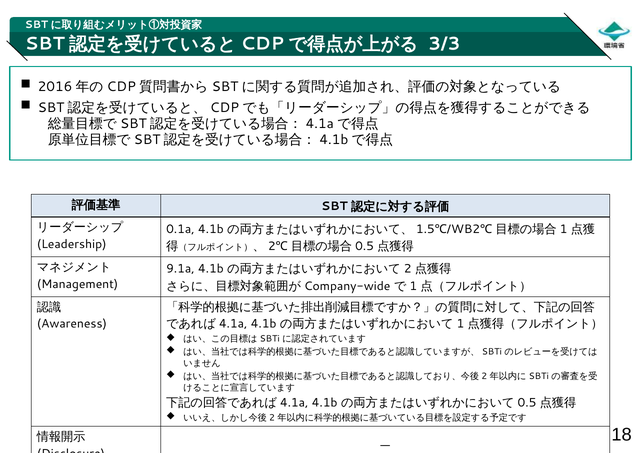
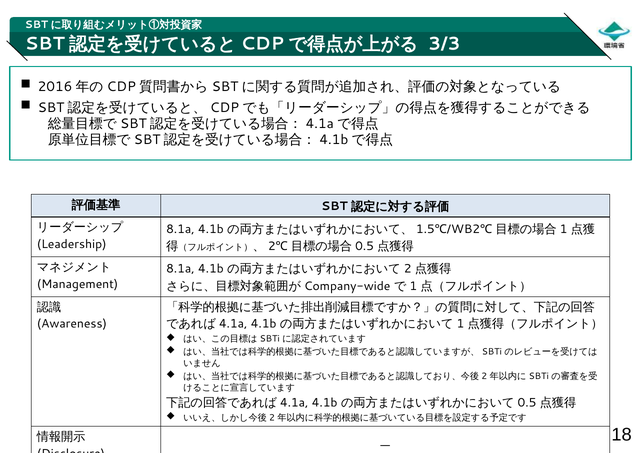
0.1a at (180, 229): 0.1a -> 8.1a
9.1a at (180, 269): 9.1a -> 8.1a
